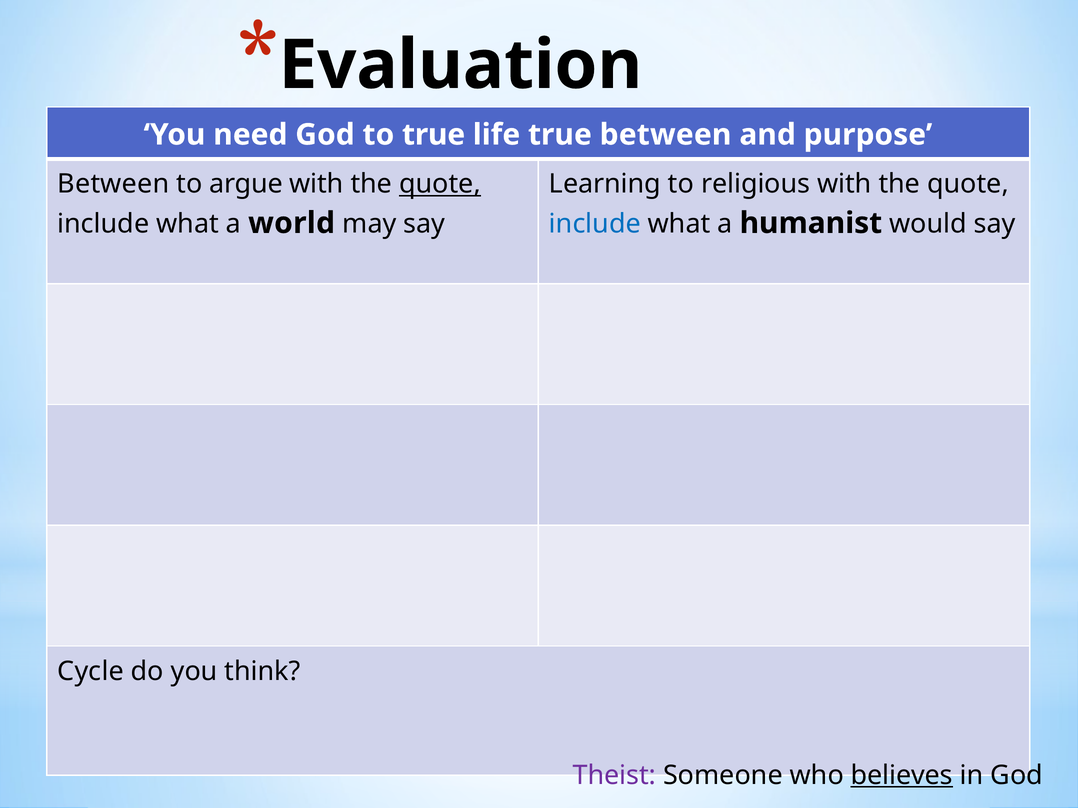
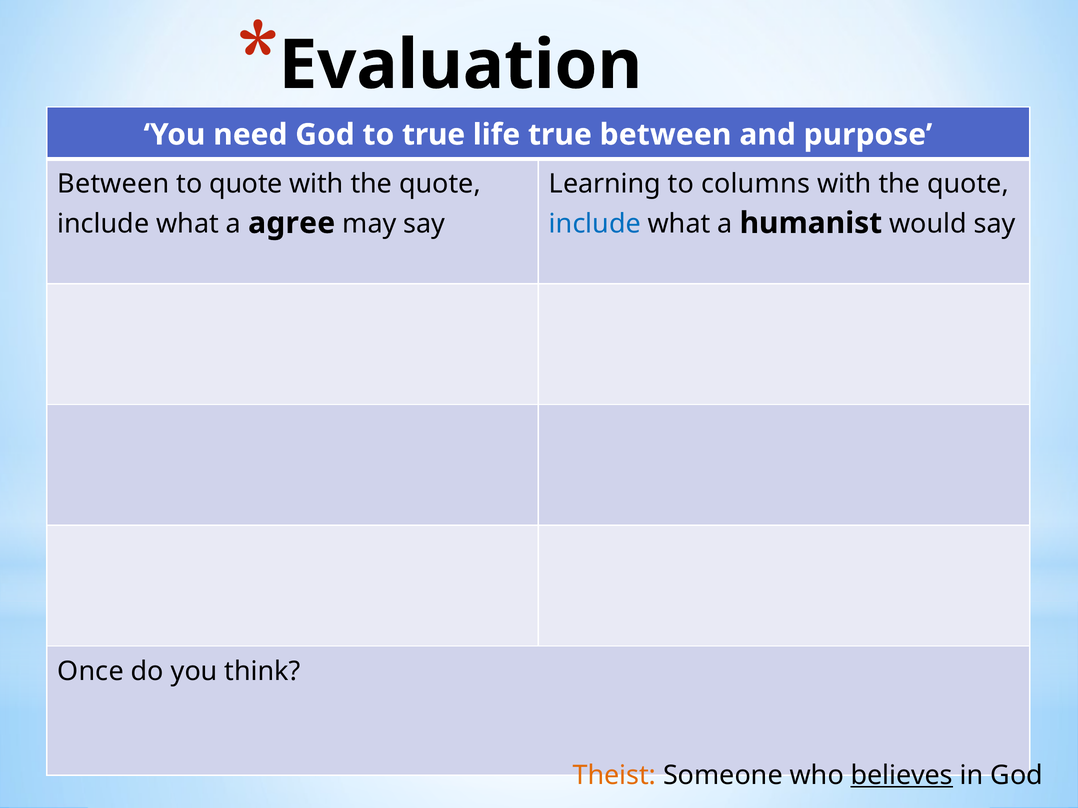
to argue: argue -> quote
quote at (440, 184) underline: present -> none
religious: religious -> columns
world: world -> agree
Cycle: Cycle -> Once
Theist colour: purple -> orange
